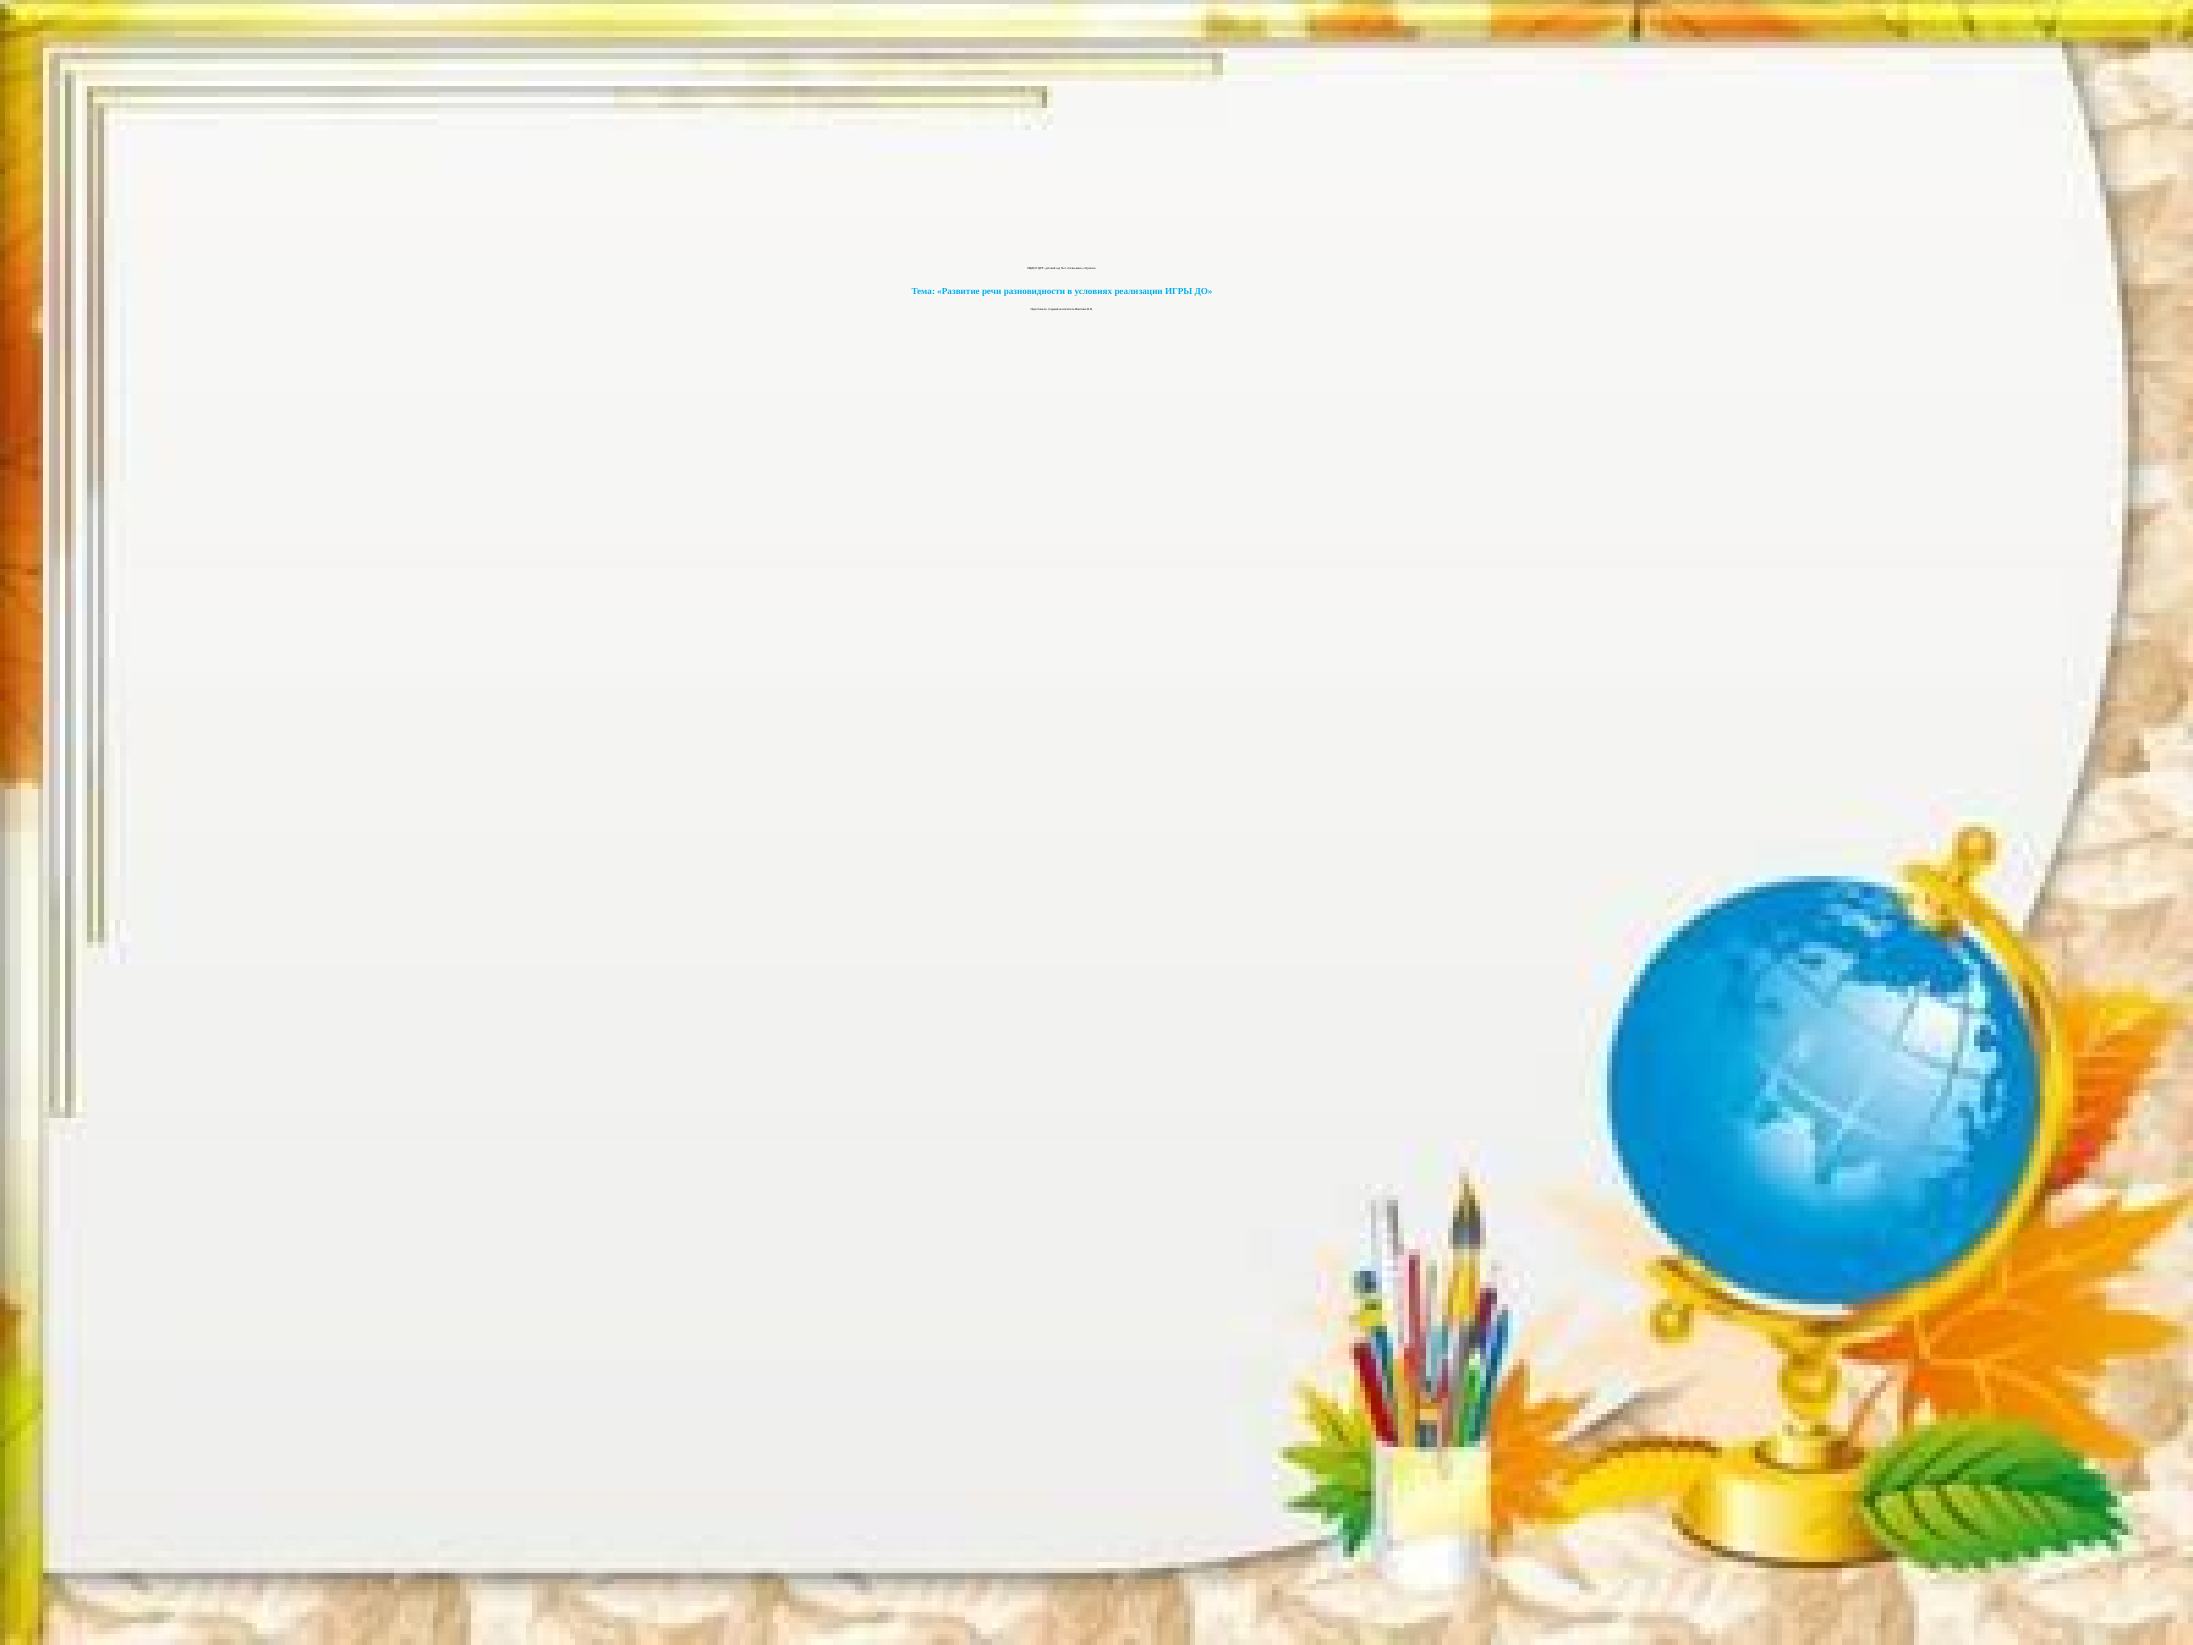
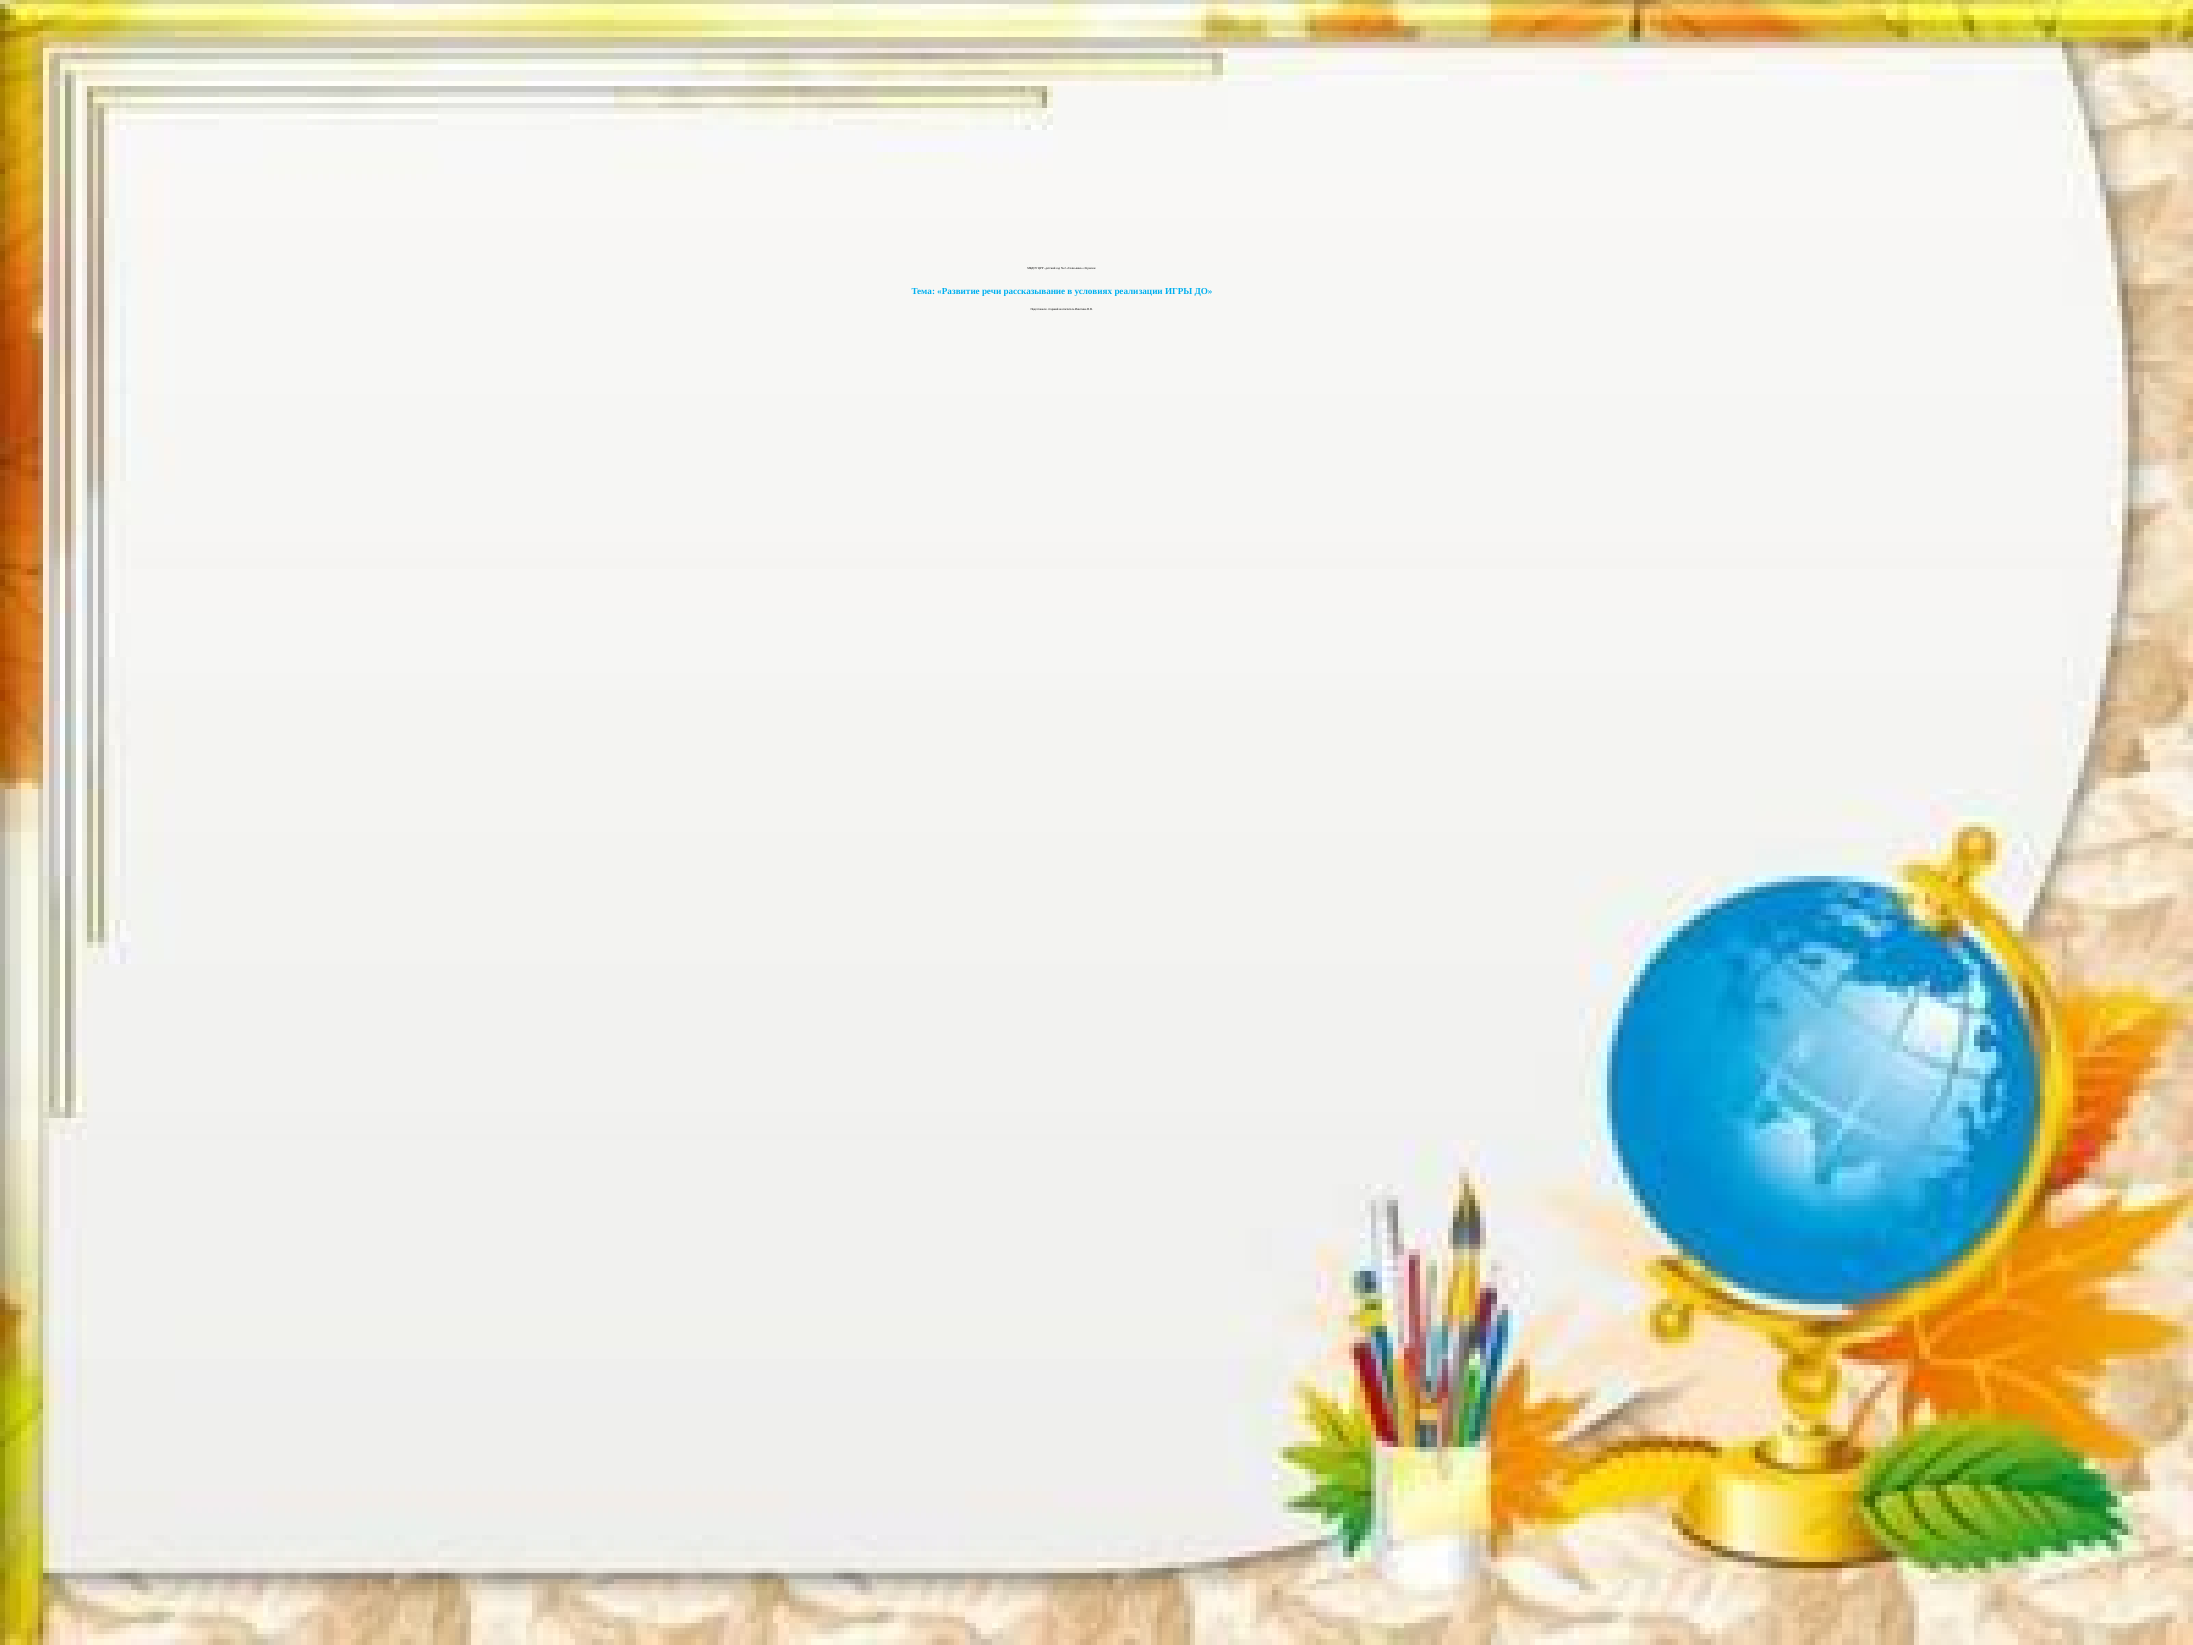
разновидности: разновидности -> рассказывание
